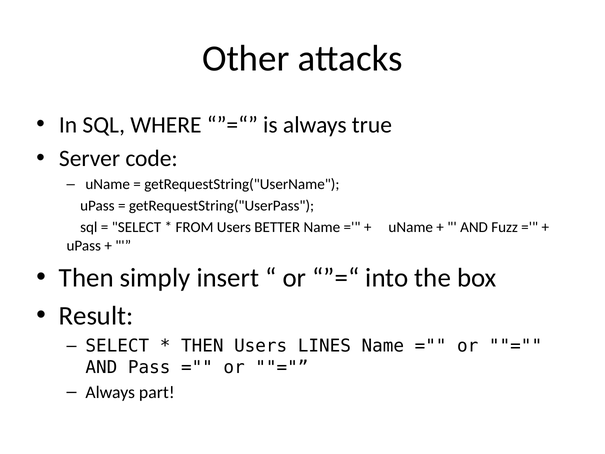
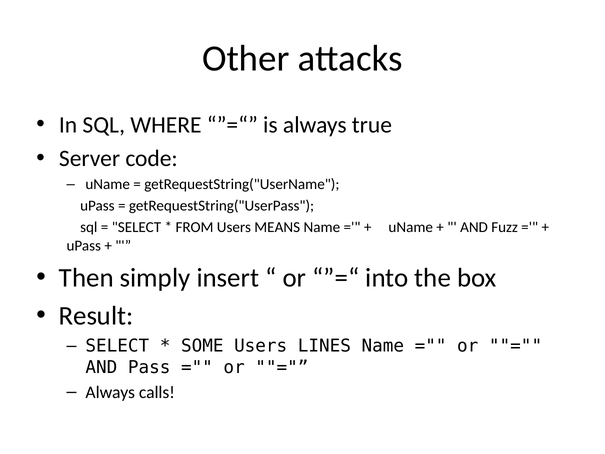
BETTER: BETTER -> MEANS
THEN at (202, 346): THEN -> SOME
part: part -> calls
